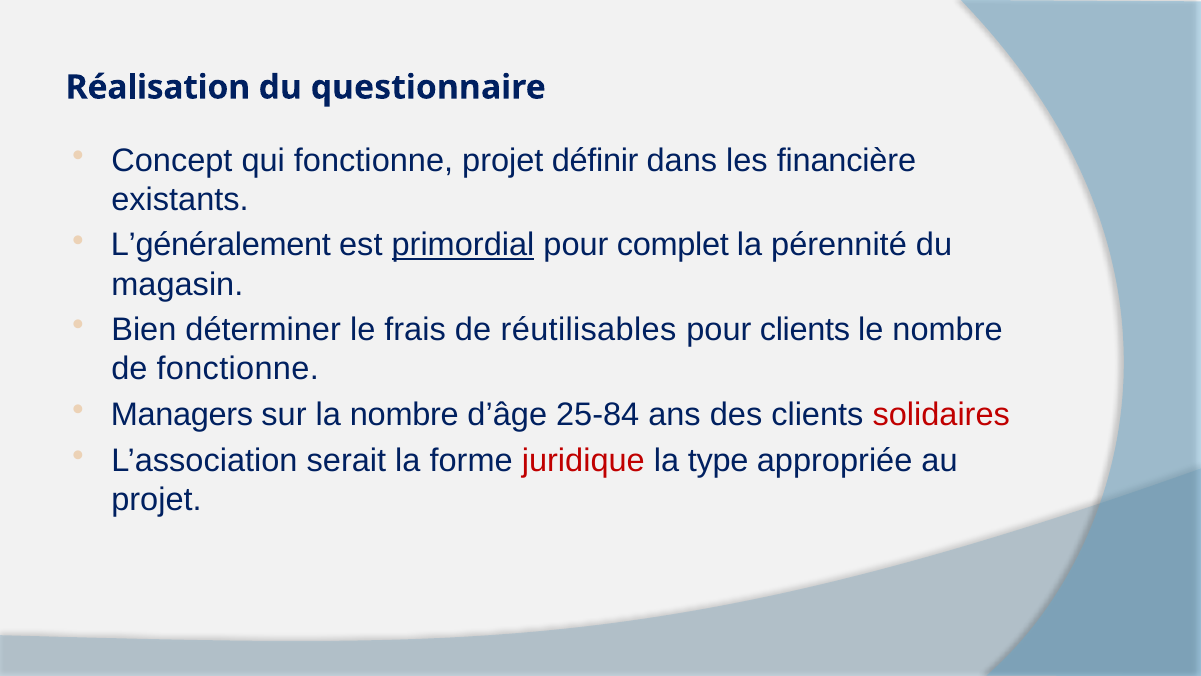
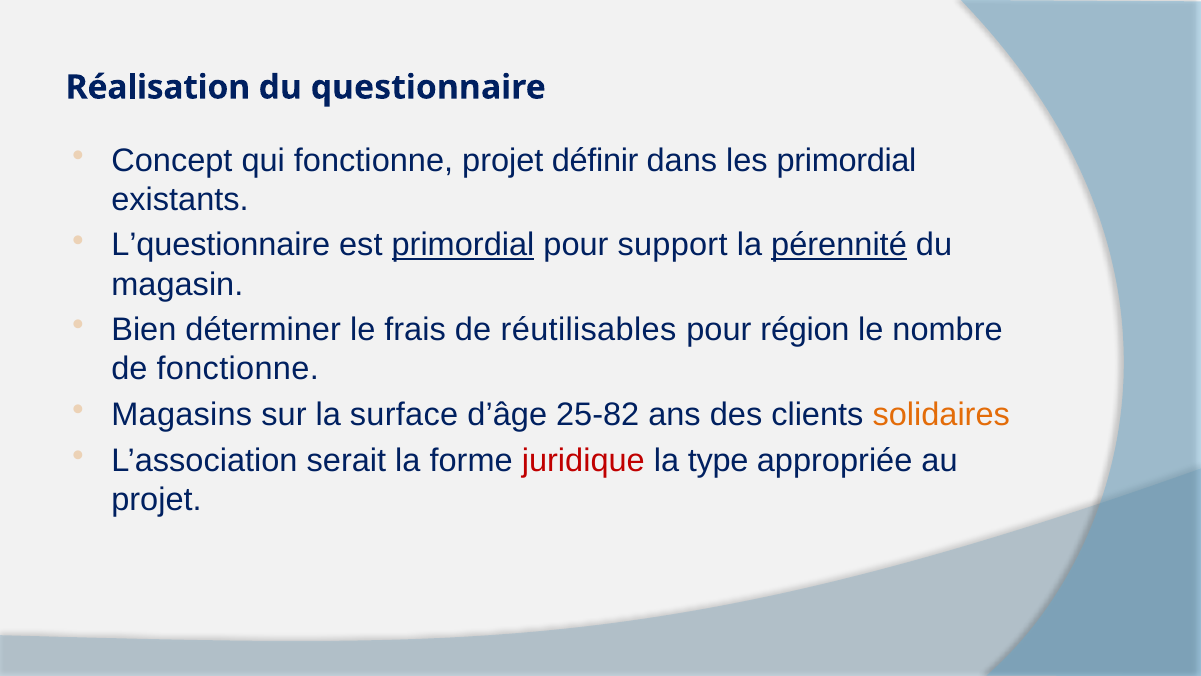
les financière: financière -> primordial
L’généralement: L’généralement -> L’questionnaire
complet: complet -> support
pérennité underline: none -> present
pour clients: clients -> région
Managers: Managers -> Magasins
la nombre: nombre -> surface
25-84: 25-84 -> 25-82
solidaires colour: red -> orange
